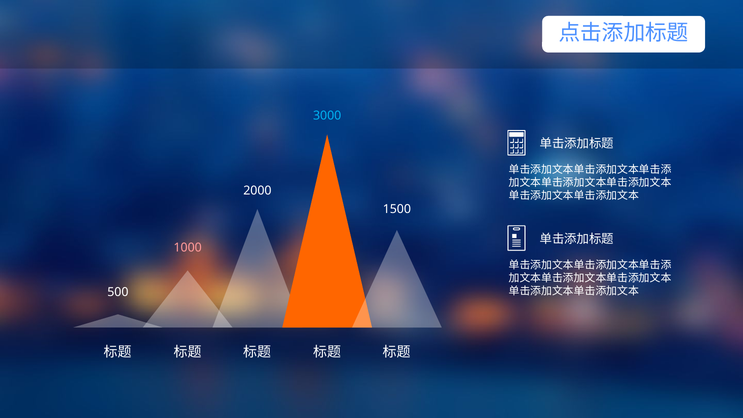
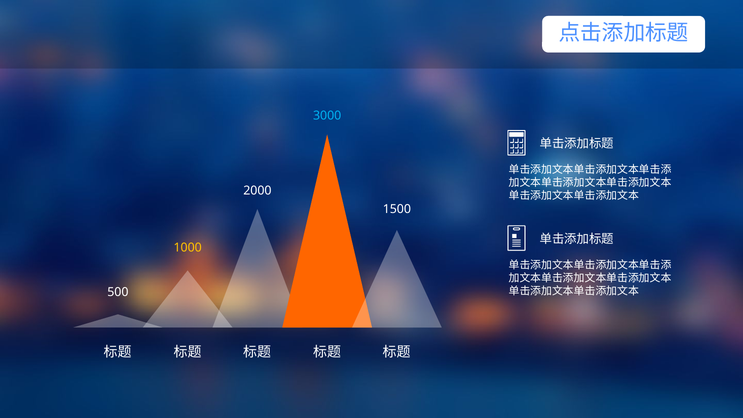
1000 colour: pink -> yellow
